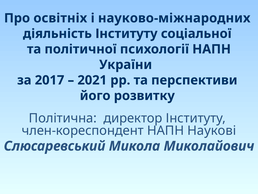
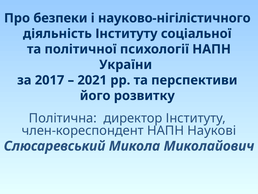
освітніх: освітніх -> безпеки
науково-міжнародних: науково-міжнародних -> науково-нігілістичного
